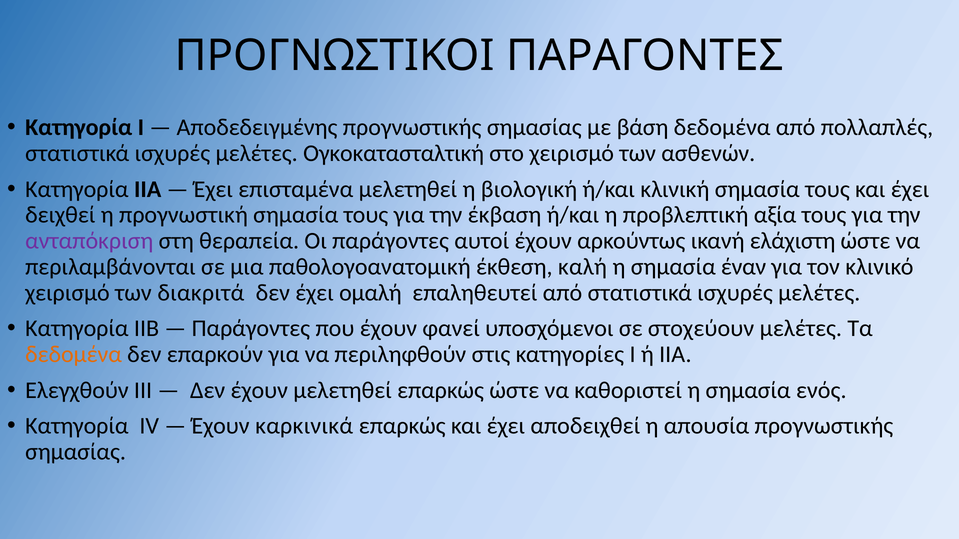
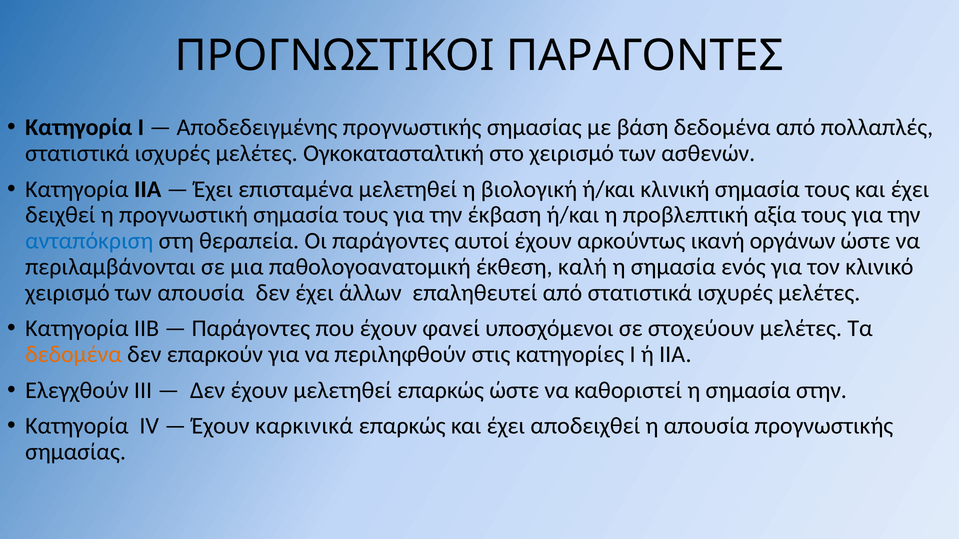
ανταπόκριση colour: purple -> blue
ελάχιστη: ελάχιστη -> οργάνων
έναν: έναν -> ενός
των διακριτά: διακριτά -> απουσία
ομαλή: ομαλή -> άλλων
ενός: ενός -> στην
